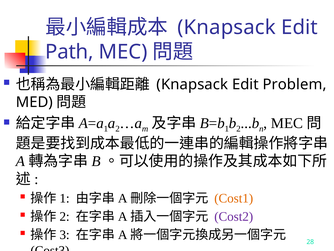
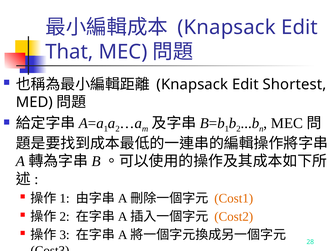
Path: Path -> That
Problem: Problem -> Shortest
Cost2 colour: purple -> orange
